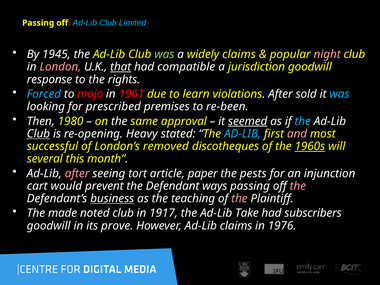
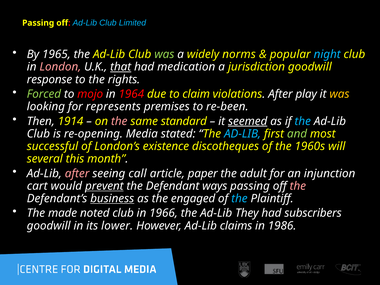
1945: 1945 -> 1965
widely claims: claims -> norms
night colour: pink -> light blue
compatible: compatible -> medication
Forced colour: light blue -> light green
1961: 1961 -> 1964
learn: learn -> claim
sold: sold -> play
was at (339, 94) colour: light blue -> yellow
prescribed: prescribed -> represents
1980: 1980 -> 1914
the at (119, 121) colour: white -> pink
approval: approval -> standard
Club at (38, 134) underline: present -> none
Heavy: Heavy -> Media
and colour: pink -> light green
removed: removed -> existence
1960s underline: present -> none
tort: tort -> call
pests: pests -> adult
prevent underline: none -> present
teaching: teaching -> engaged
the at (239, 199) colour: pink -> light blue
1917: 1917 -> 1966
Take: Take -> They
prove: prove -> lower
1976: 1976 -> 1986
